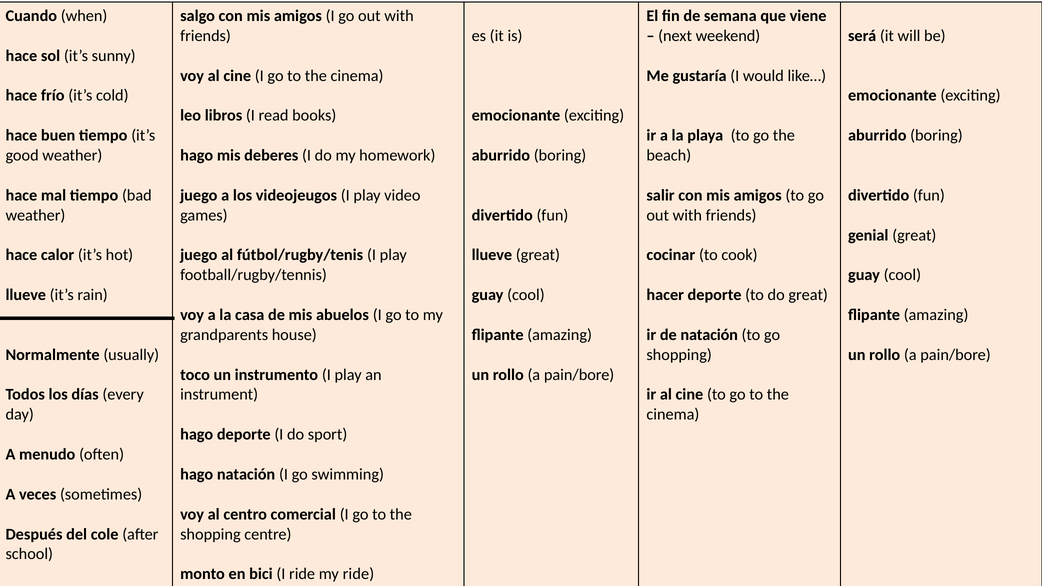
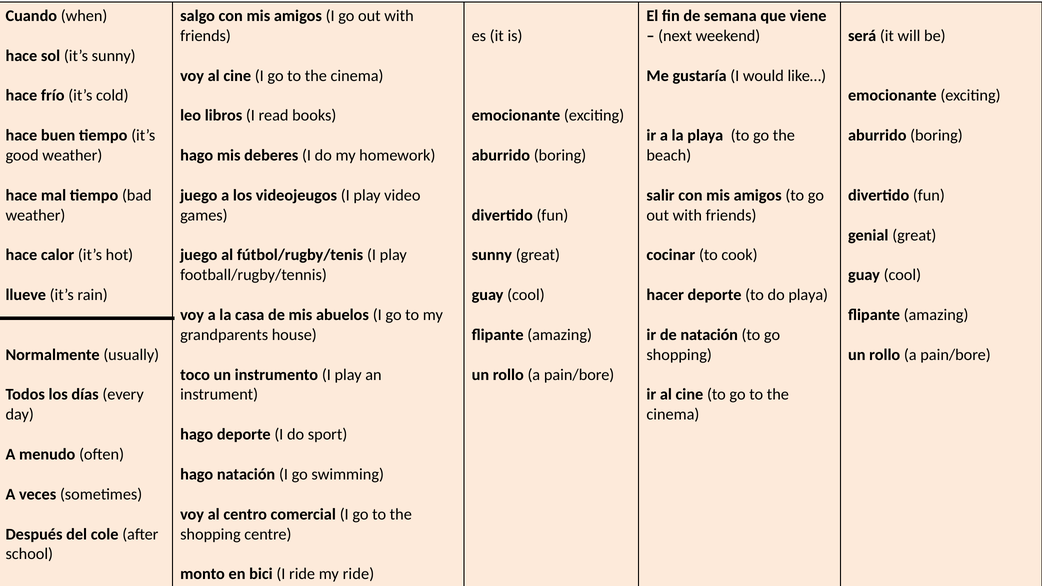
llueve at (492, 255): llueve -> sunny
do great: great -> playa
